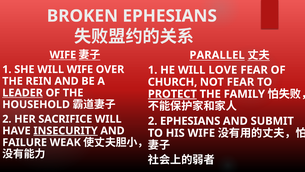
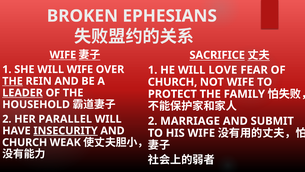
PARALLEL: PARALLEL -> SACRIFICE
THE at (13, 81) underline: none -> present
NOT FEAR: FEAR -> WIFE
PROTECT underline: present -> none
SACRIFICE: SACRIFICE -> PARALLEL
2 EPHESIANS: EPHESIANS -> MARRIAGE
FAILURE at (25, 142): FAILURE -> CHURCH
